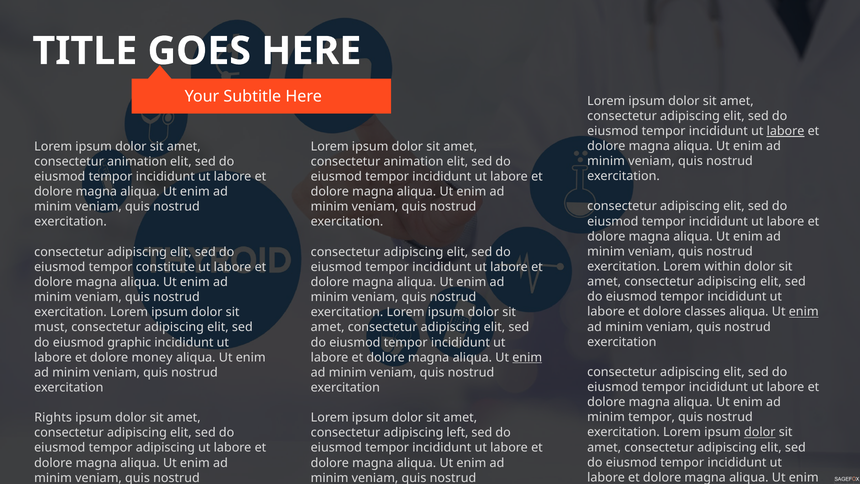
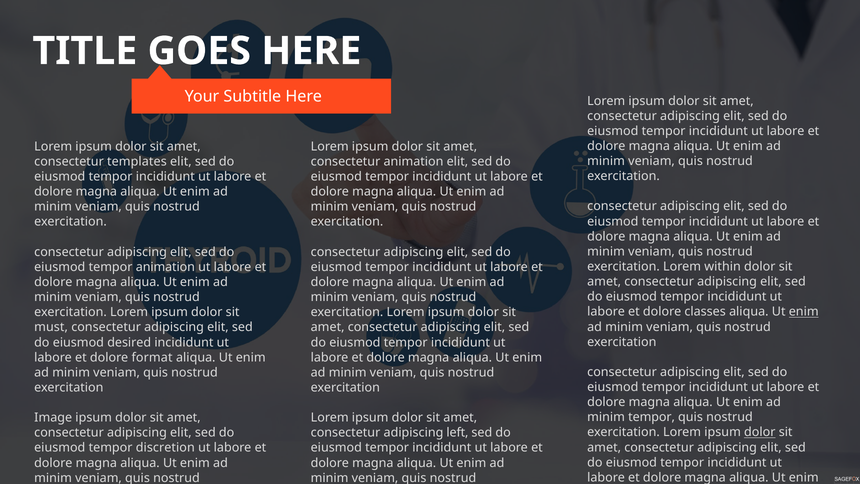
labore at (786, 131) underline: present -> none
animation at (137, 162): animation -> templates
tempor constitute: constitute -> animation
graphic: graphic -> desired
money: money -> format
enim at (527, 357) underline: present -> none
Rights: Rights -> Image
tempor adipiscing: adipiscing -> discretion
